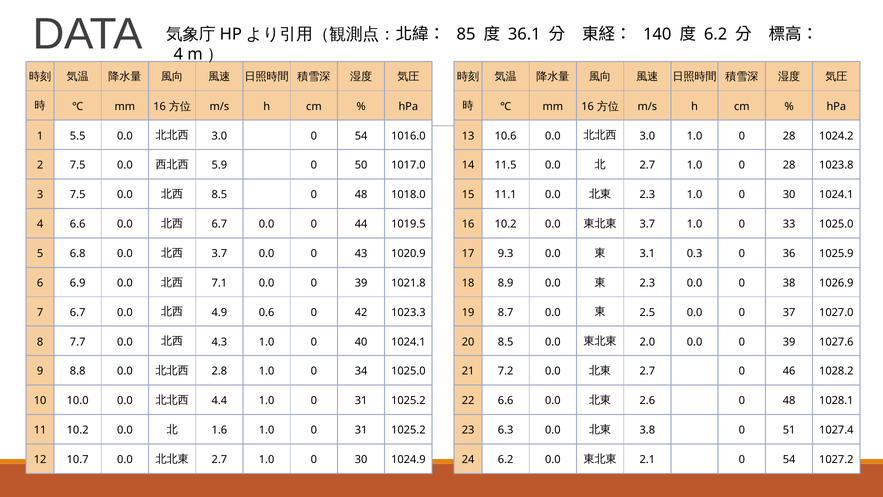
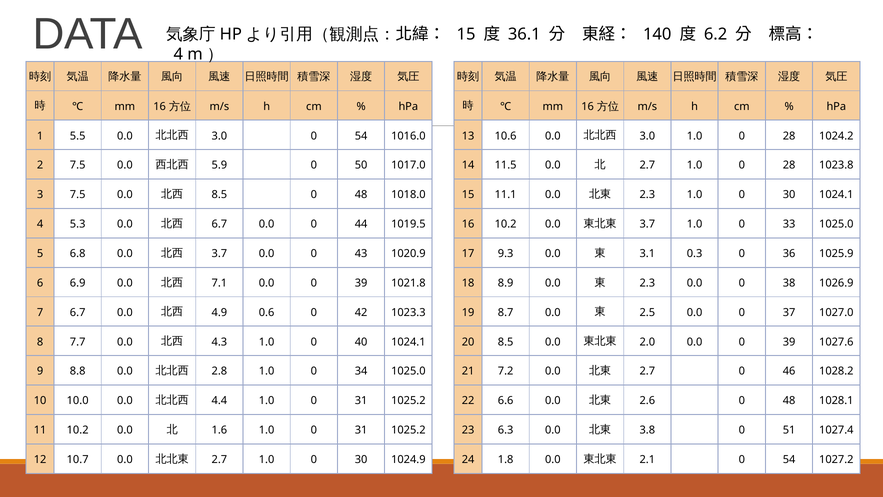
85 at (466, 34): 85 -> 15
4 6.6: 6.6 -> 5.3
24 6.2: 6.2 -> 1.8
